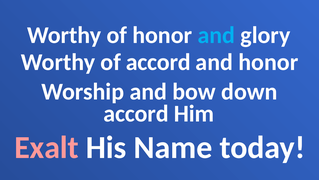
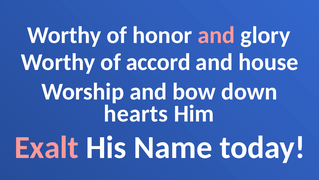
and at (216, 35) colour: light blue -> pink
and honor: honor -> house
accord at (136, 113): accord -> hearts
